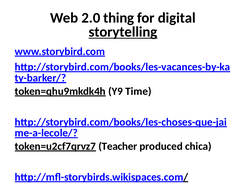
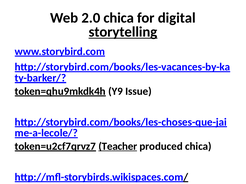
2.0 thing: thing -> chica
Time: Time -> Issue
Teacher underline: none -> present
